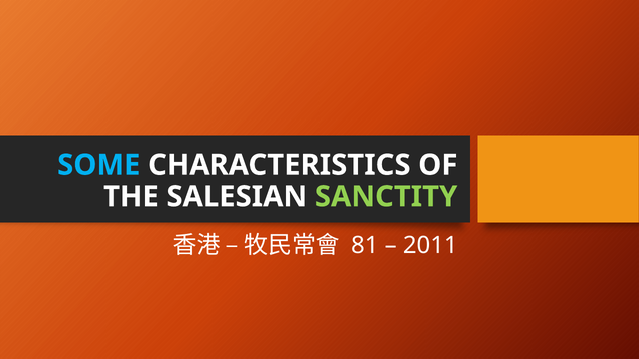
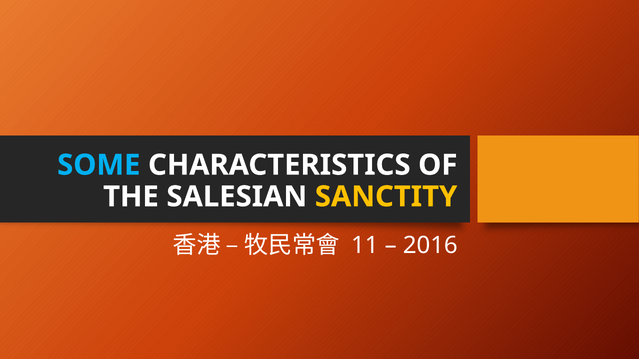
SANCTITY colour: light green -> yellow
81: 81 -> 11
2011: 2011 -> 2016
